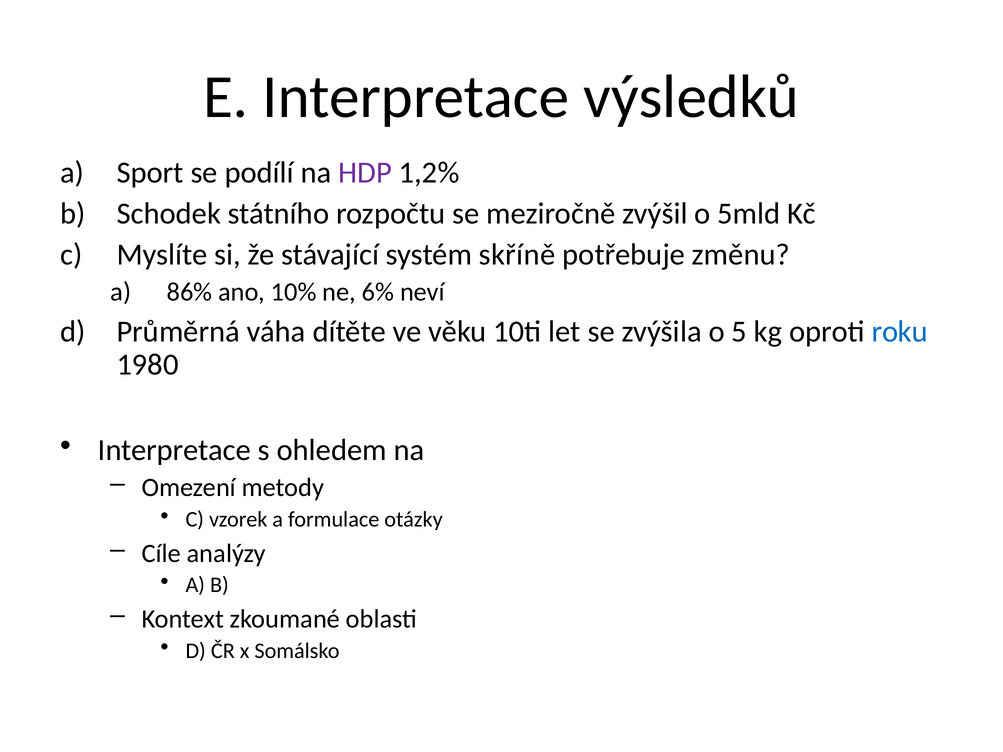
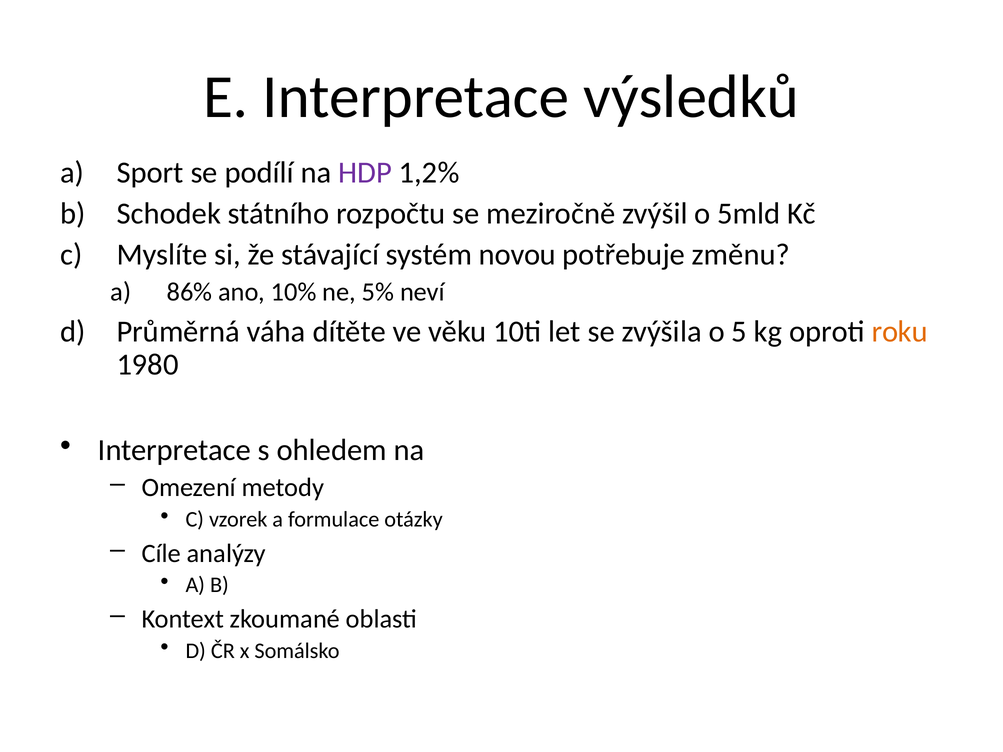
skříně: skříně -> novou
6%: 6% -> 5%
roku colour: blue -> orange
